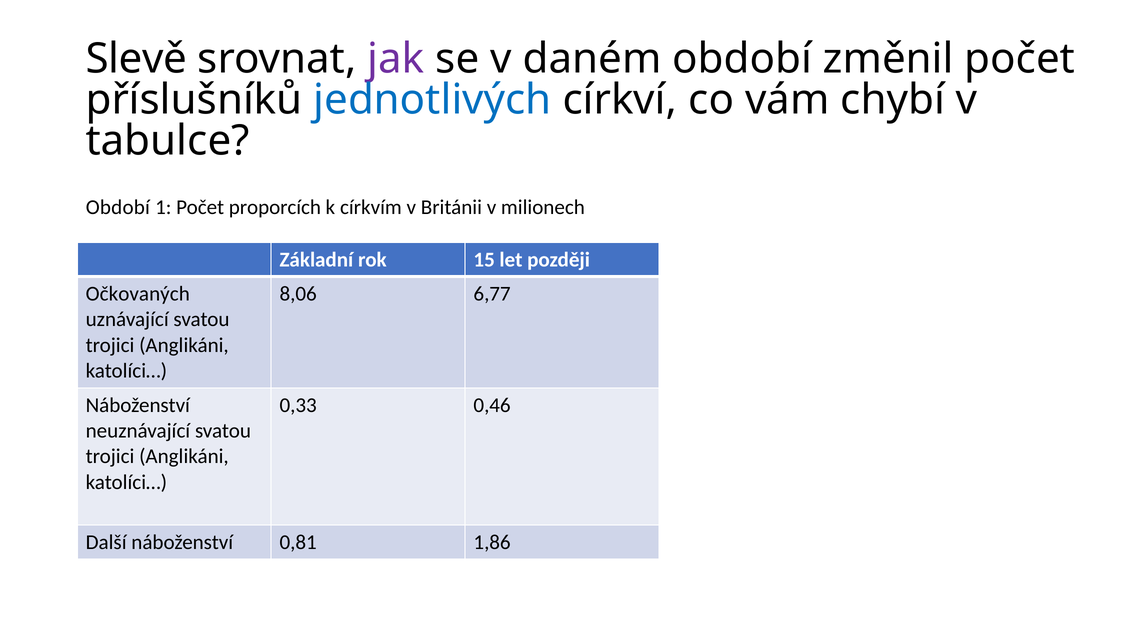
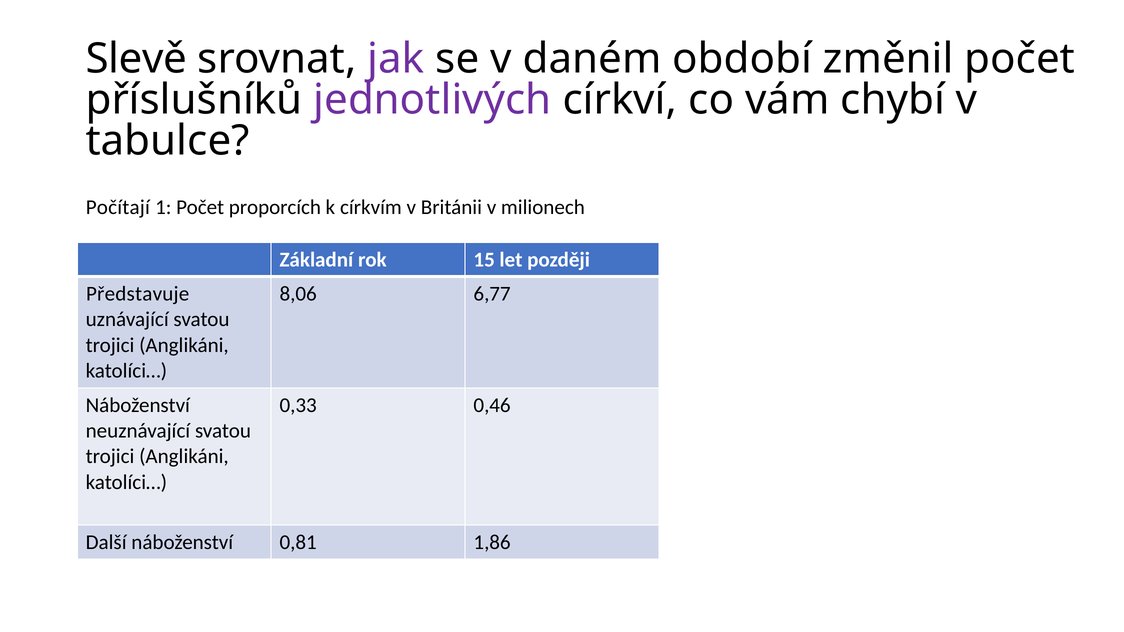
jednotlivých colour: blue -> purple
Období at (118, 207): Období -> Počítají
Očkovaných: Očkovaných -> Představuje
